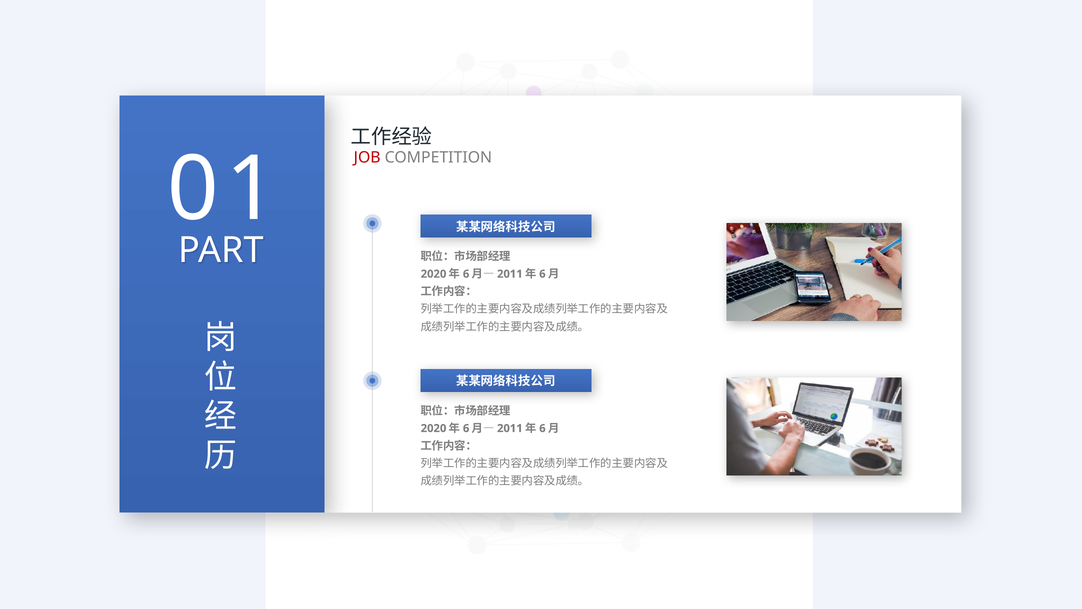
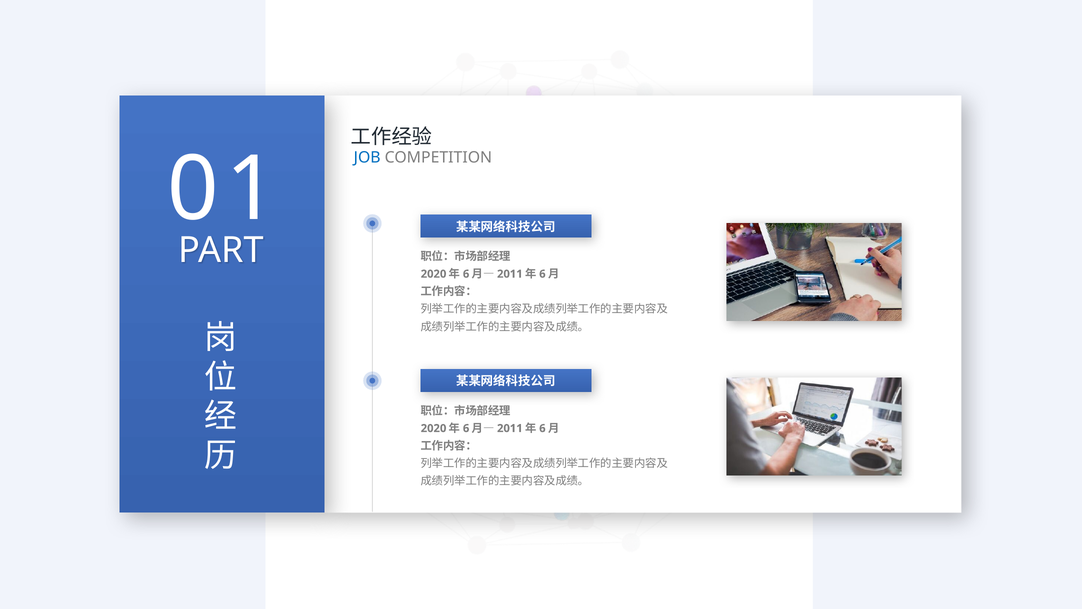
JOB colour: red -> blue
